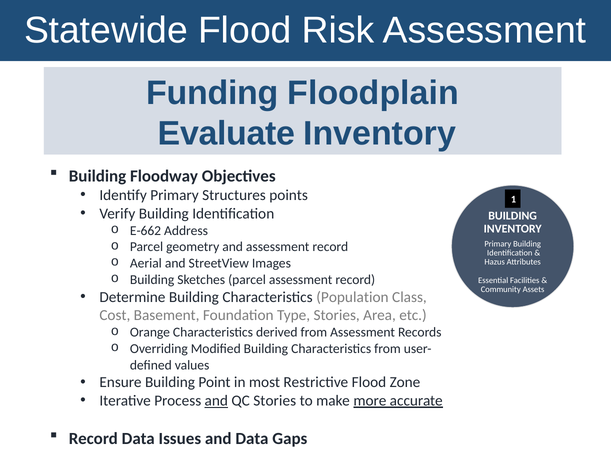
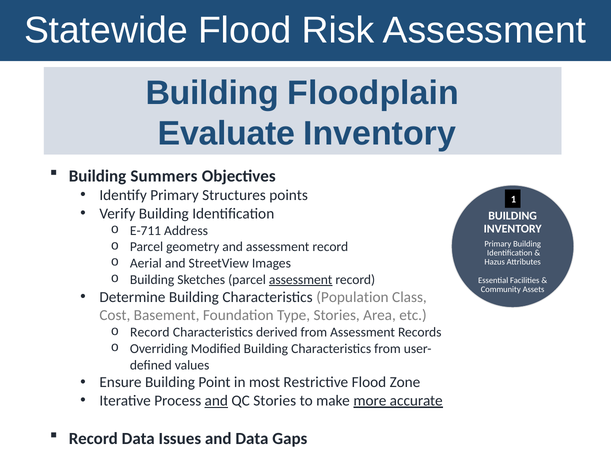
Funding at (212, 93): Funding -> Building
Floodway: Floodway -> Summers
E-662: E-662 -> E-711
assessment at (301, 280) underline: none -> present
Orange at (150, 333): Orange -> Record
